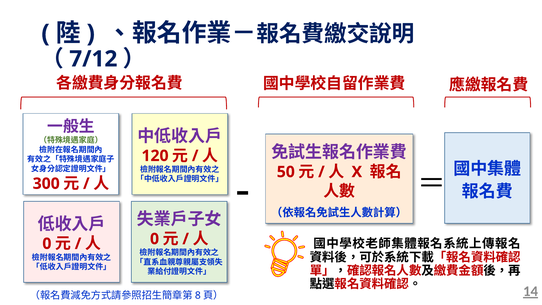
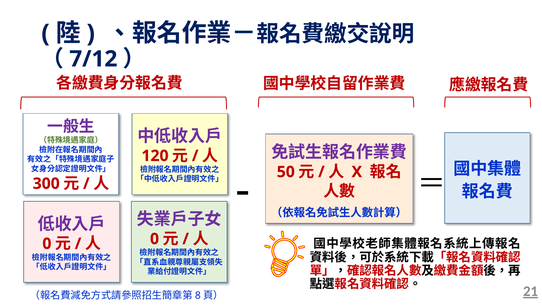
14: 14 -> 21
